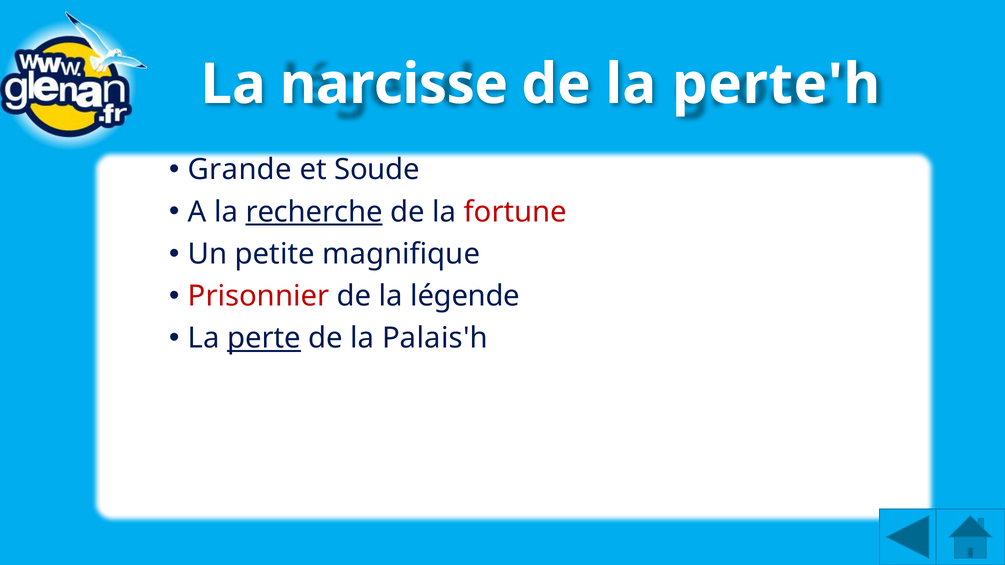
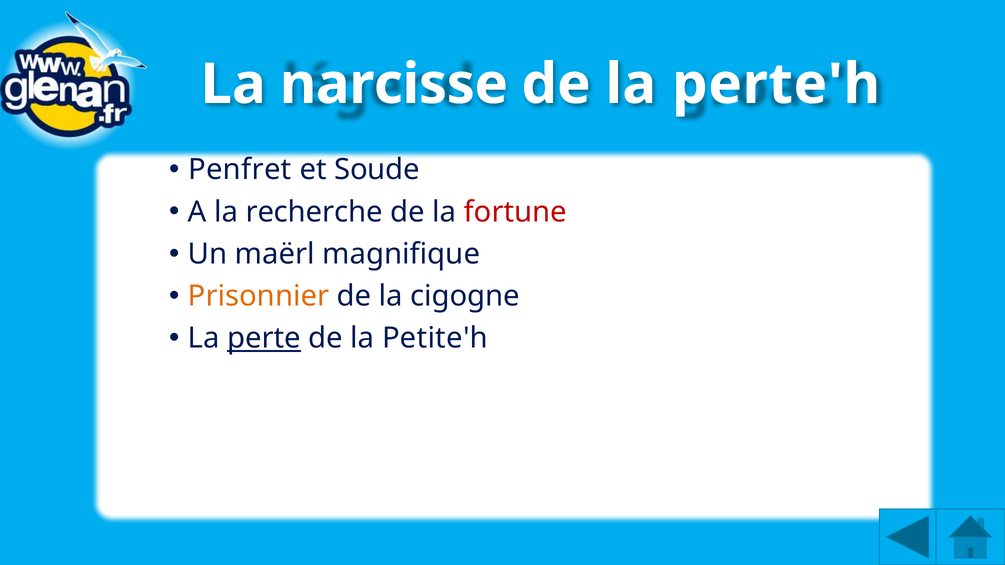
Grande: Grande -> Penfret
recherche underline: present -> none
petite: petite -> maërl
Prisonnier colour: red -> orange
légende: légende -> cigogne
Palais'h: Palais'h -> Petite'h
